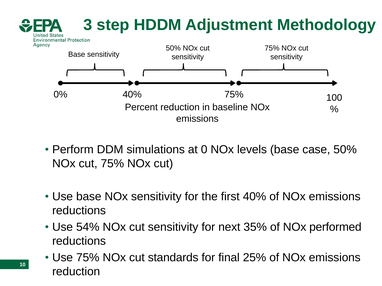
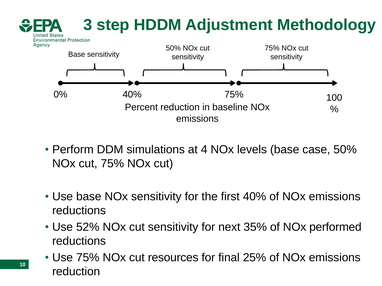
0: 0 -> 4
54%: 54% -> 52%
standards: standards -> resources
